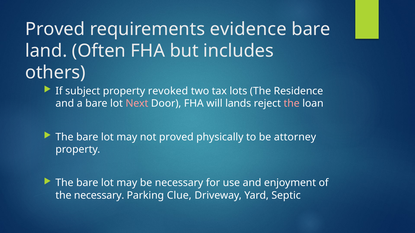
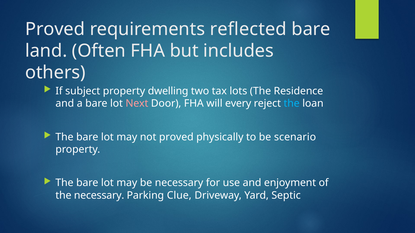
evidence: evidence -> reflected
revoked: revoked -> dwelling
lands: lands -> every
the at (292, 104) colour: pink -> light blue
attorney: attorney -> scenario
